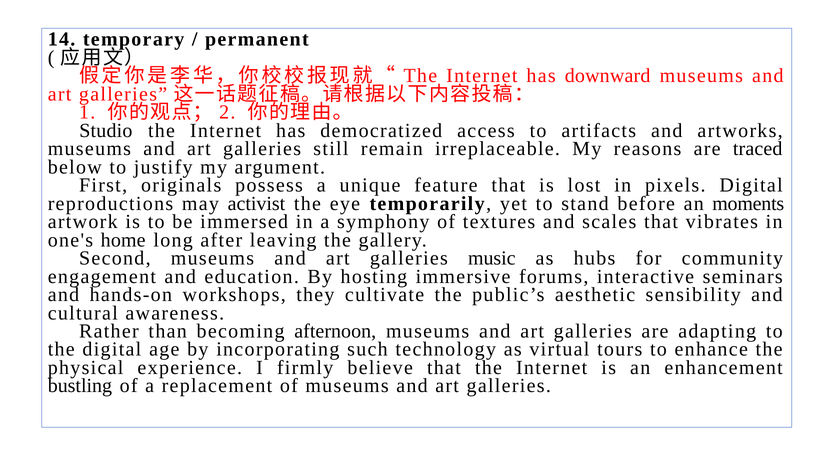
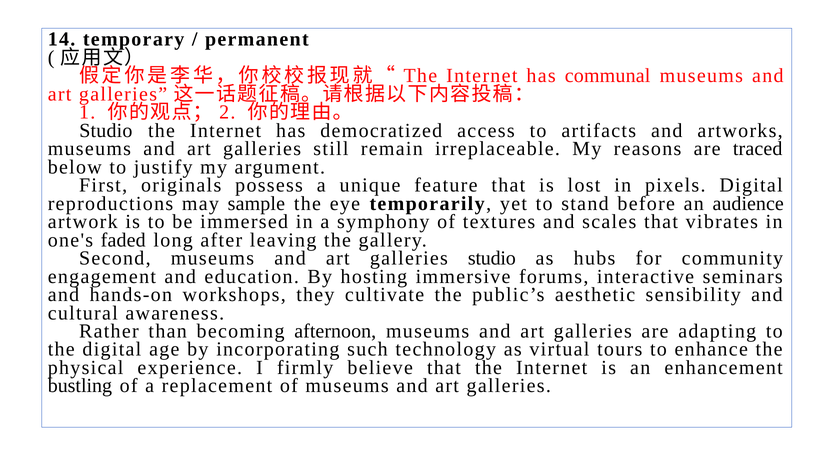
downward: downward -> communal
activist: activist -> sample
moments: moments -> audience
home: home -> faded
galleries music: music -> studio
